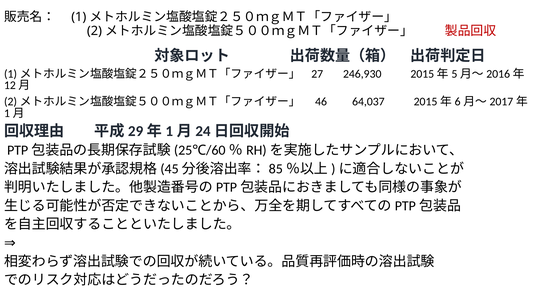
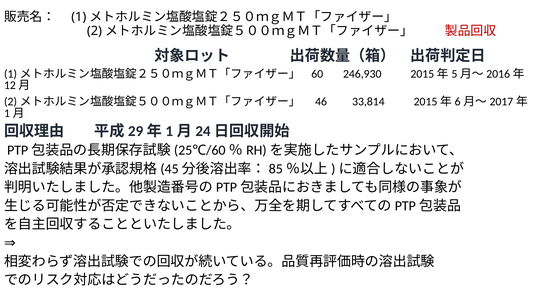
27: 27 -> 60
64,037: 64,037 -> 33,814
